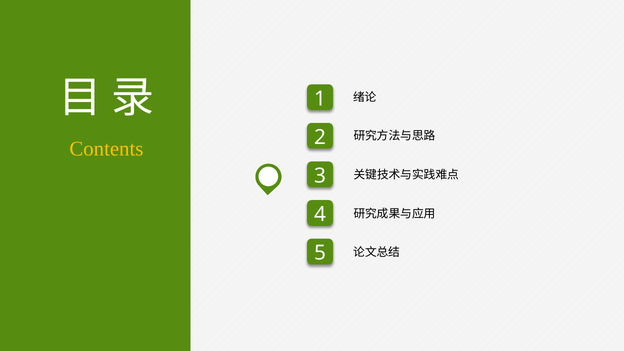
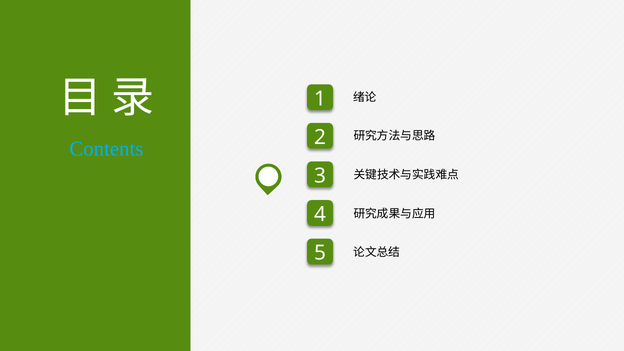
Contents colour: yellow -> light blue
